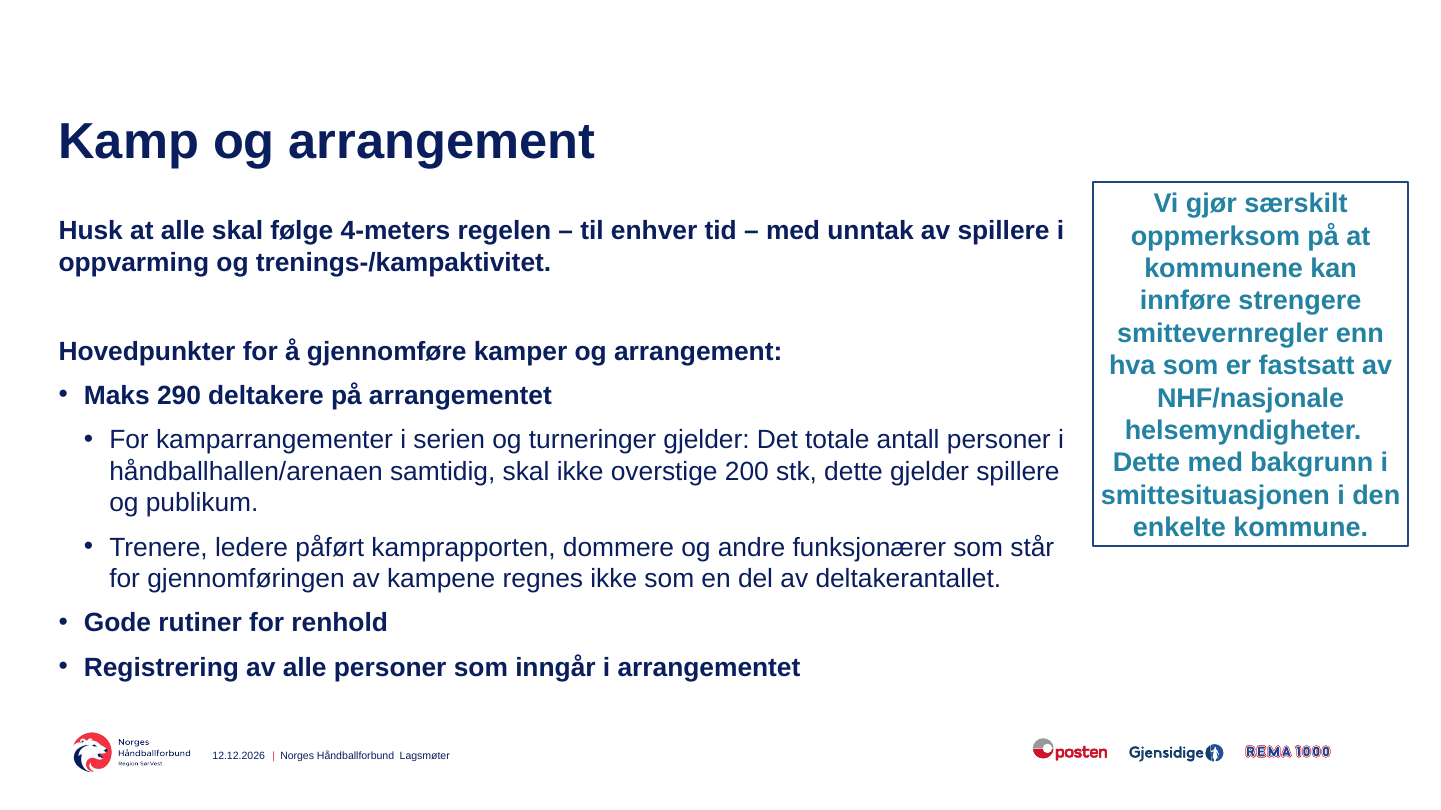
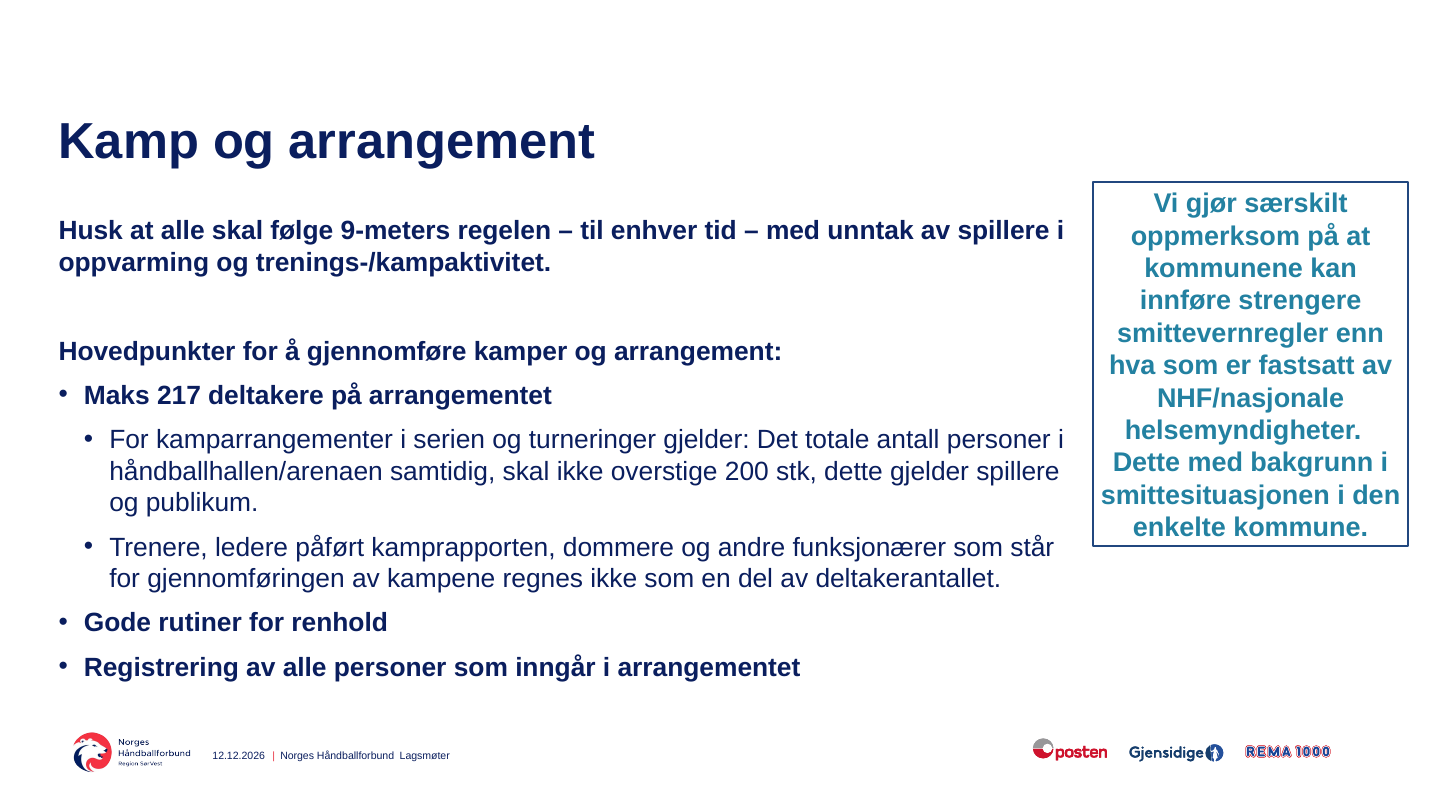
4-meters: 4-meters -> 9-meters
290: 290 -> 217
